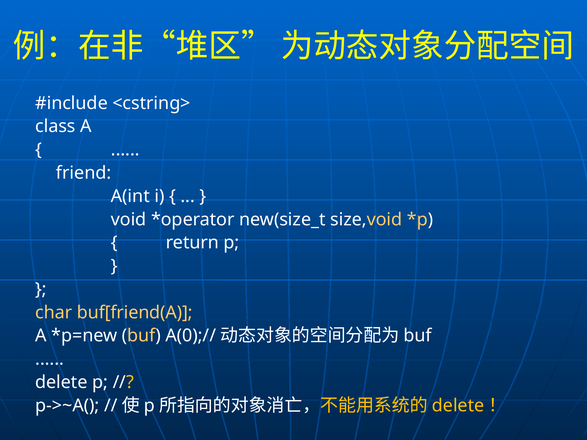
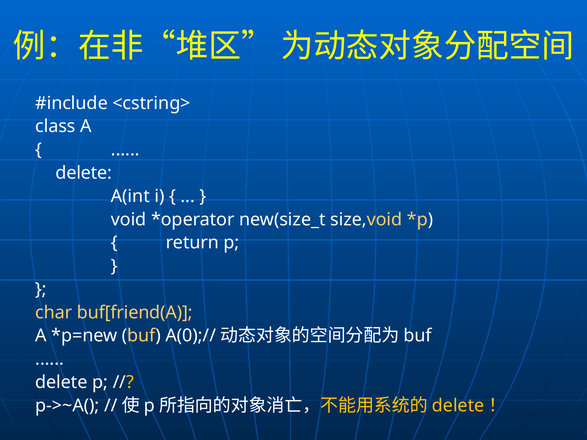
friend at (84, 173): friend -> delete
